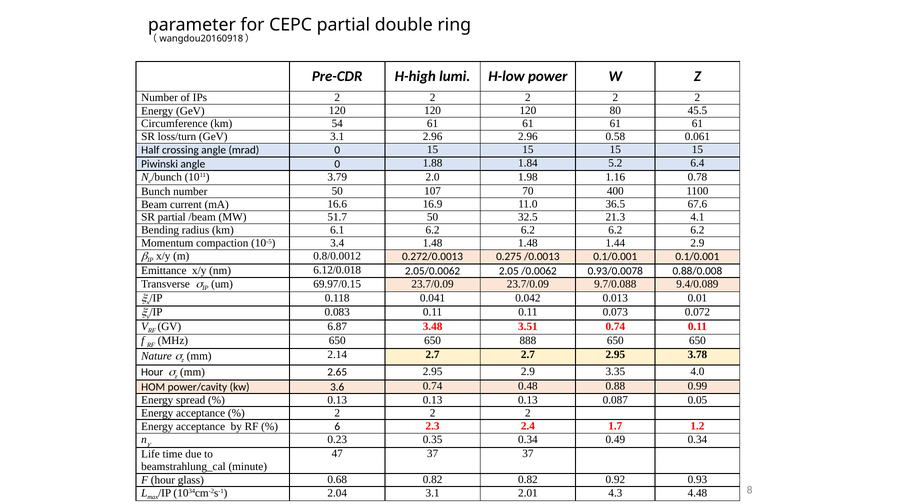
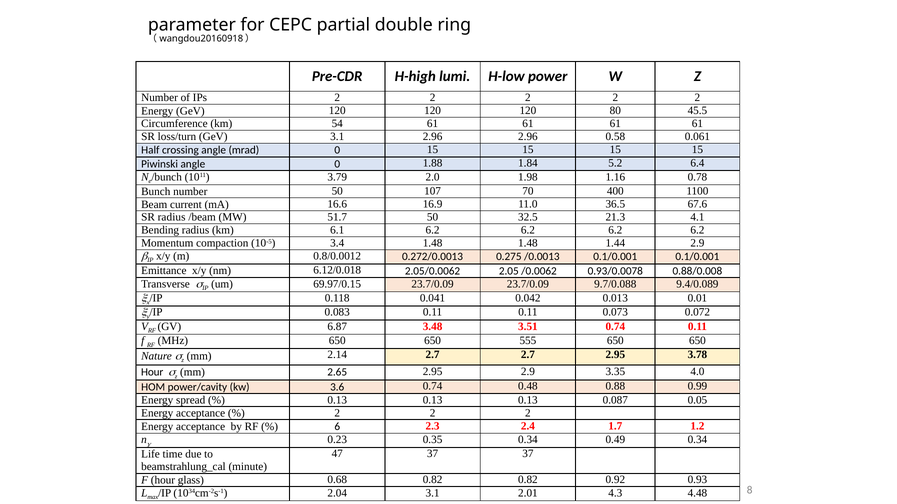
SR partial: partial -> radius
888: 888 -> 555
